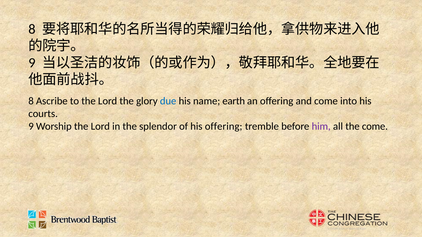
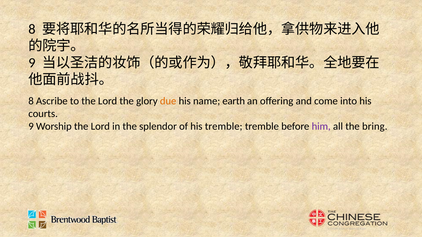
due colour: blue -> orange
his offering: offering -> tremble
the come: come -> bring
